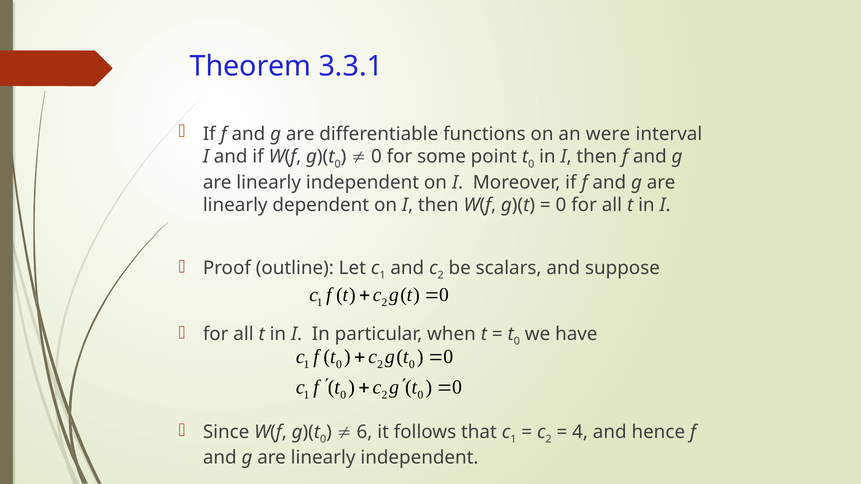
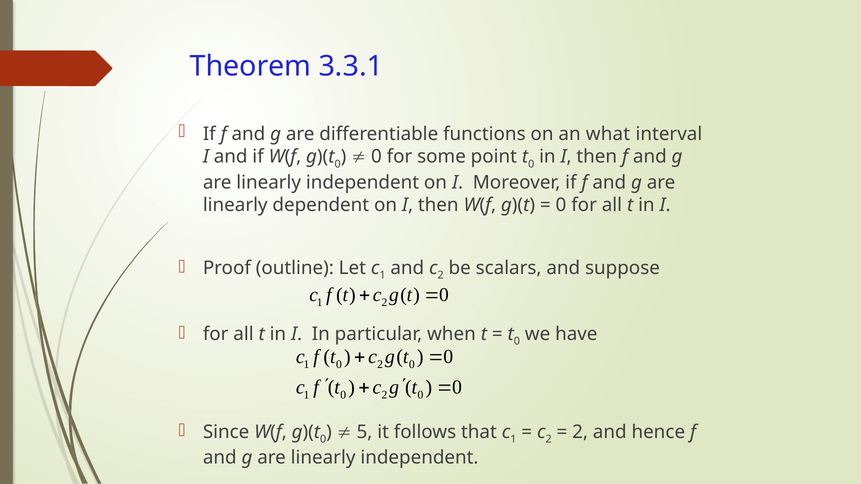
were: were -> what
6: 6 -> 5
4 at (580, 432): 4 -> 2
